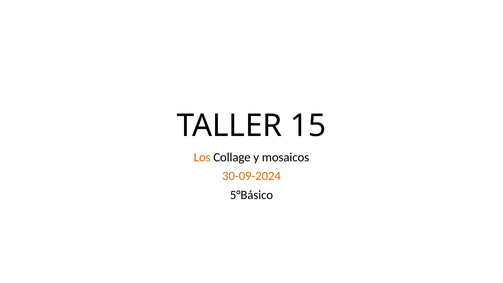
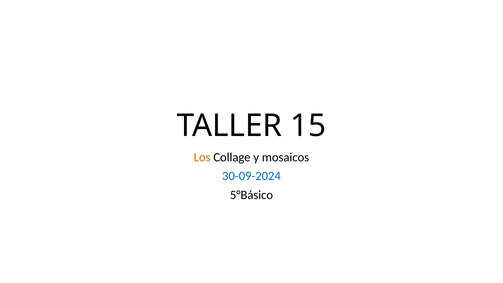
30-09-2024 colour: orange -> blue
